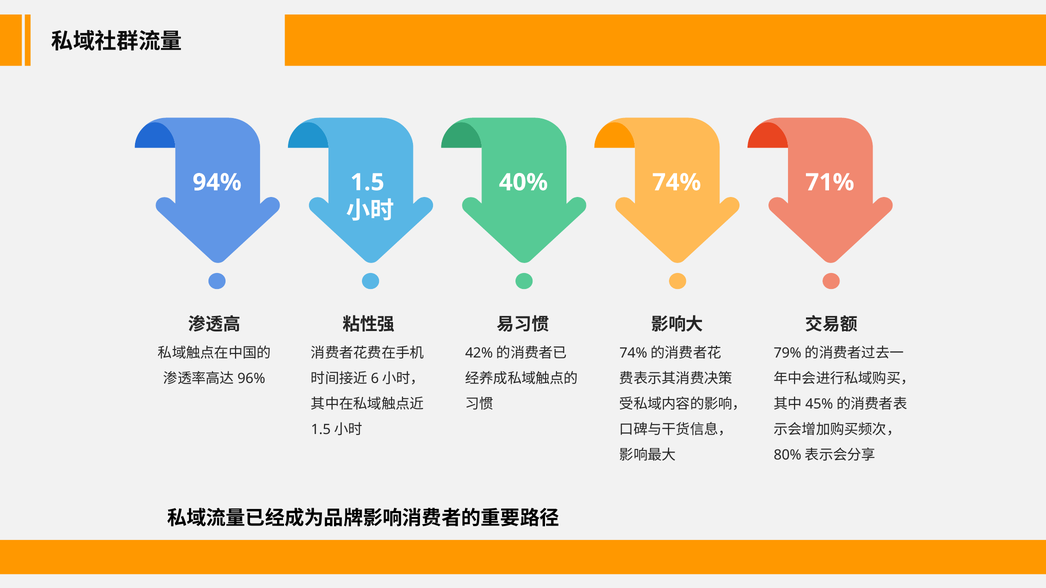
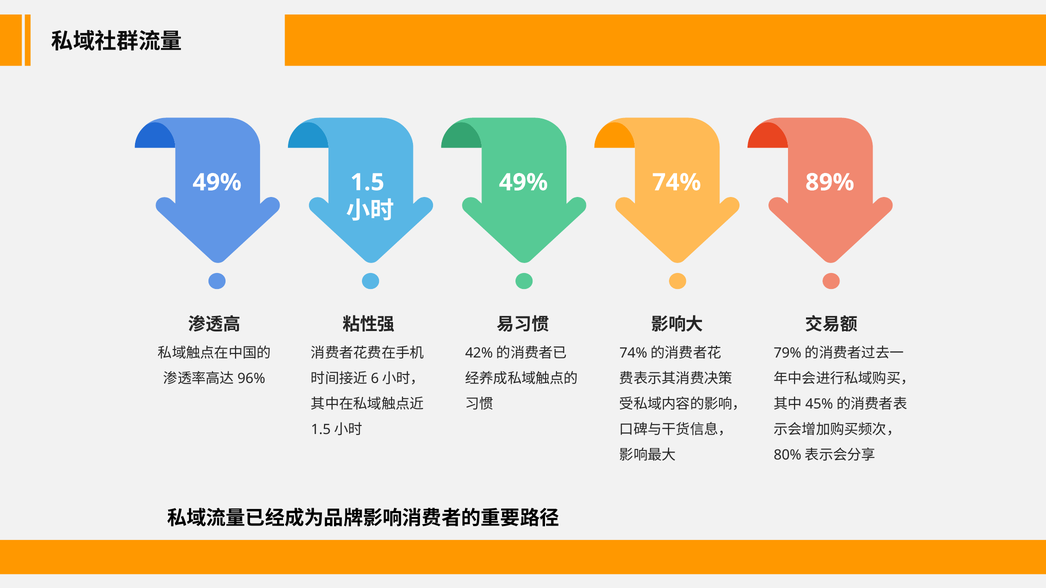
94% at (217, 182): 94% -> 49%
40% at (523, 182): 40% -> 49%
71%: 71% -> 89%
